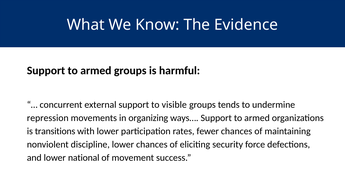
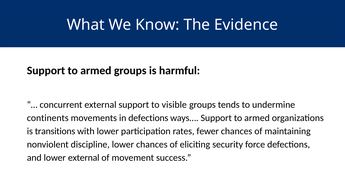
repression: repression -> continents
in organizing: organizing -> defections
lower national: national -> external
